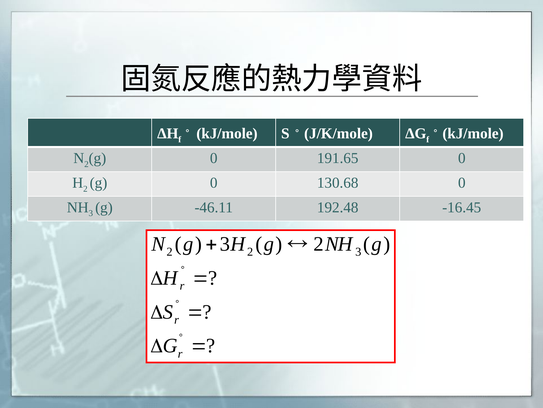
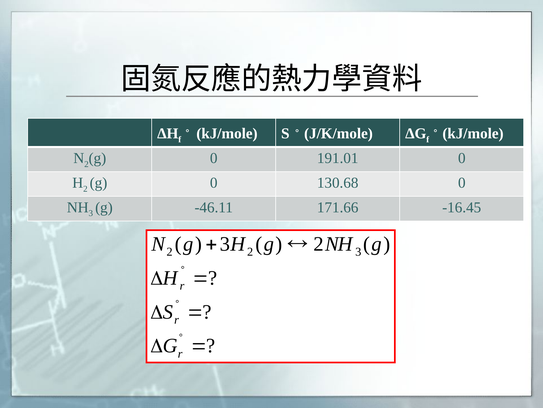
191.65: 191.65 -> 191.01
192.48: 192.48 -> 171.66
